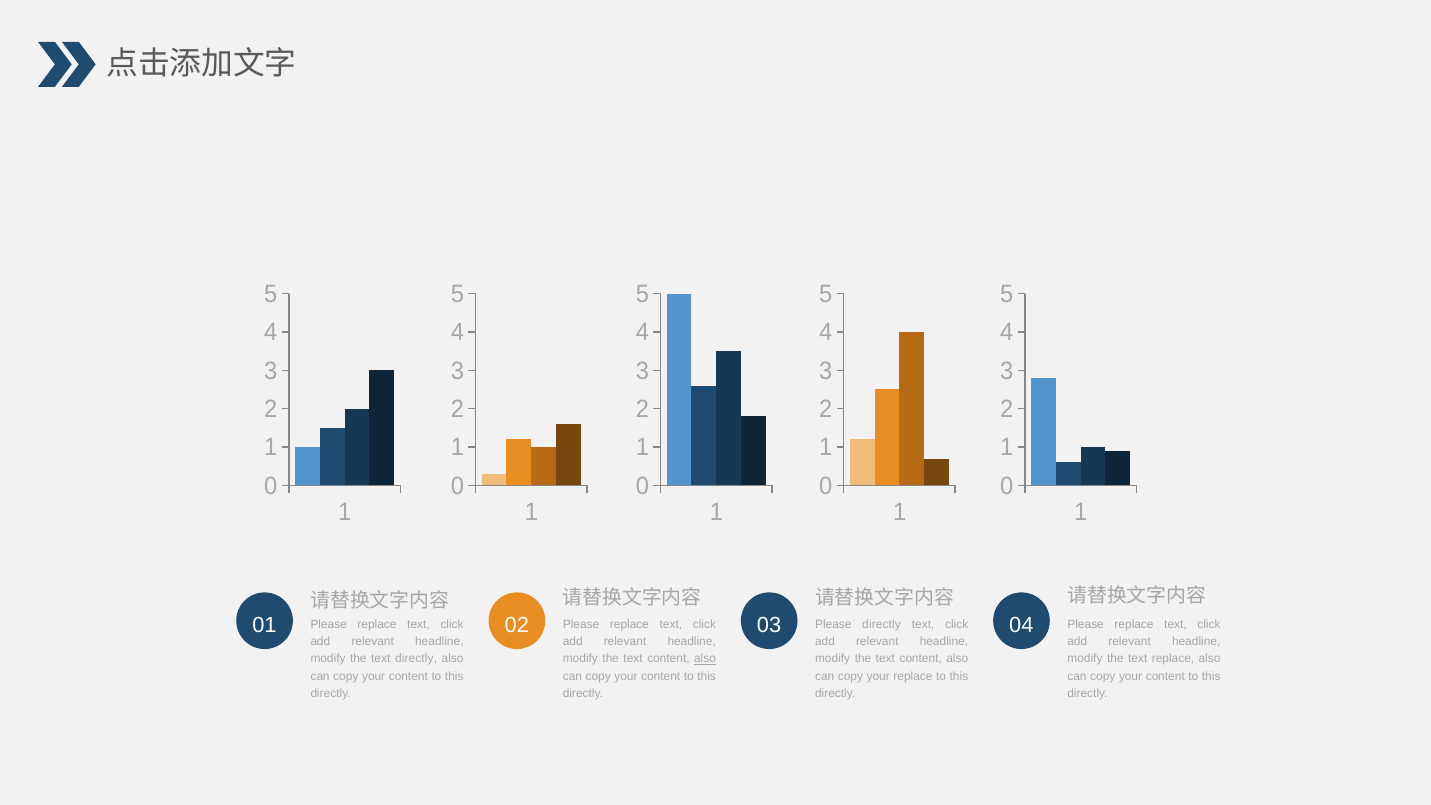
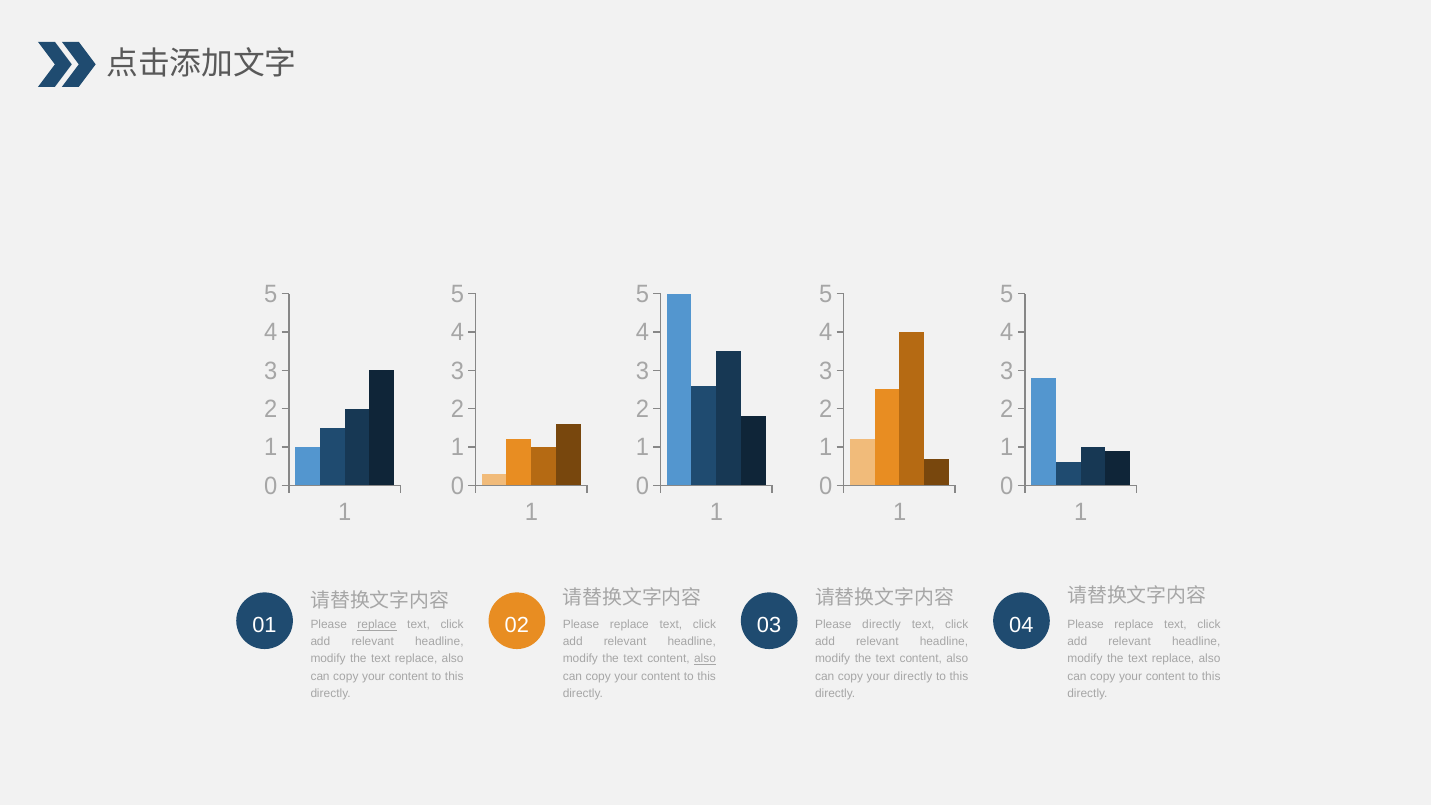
replace at (377, 625) underline: none -> present
directly at (416, 659): directly -> replace
your replace: replace -> directly
